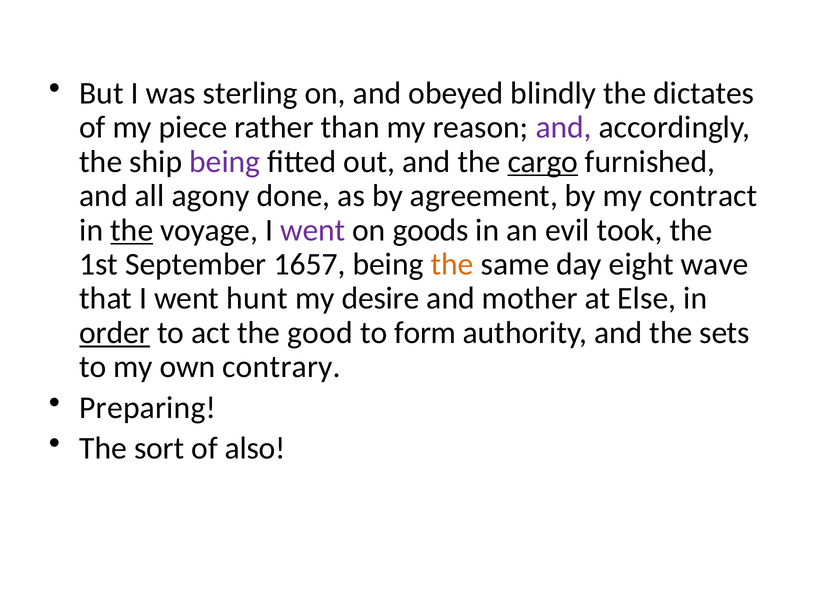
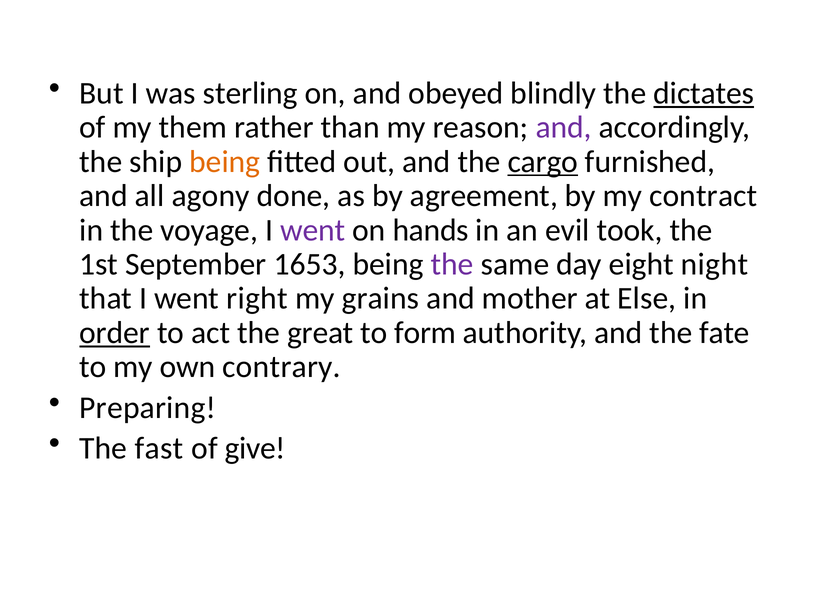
dictates underline: none -> present
piece: piece -> them
being at (225, 162) colour: purple -> orange
the at (132, 230) underline: present -> none
goods: goods -> hands
1657: 1657 -> 1653
the at (452, 264) colour: orange -> purple
wave: wave -> night
hunt: hunt -> right
desire: desire -> grains
good: good -> great
sets: sets -> fate
sort: sort -> fast
also: also -> give
